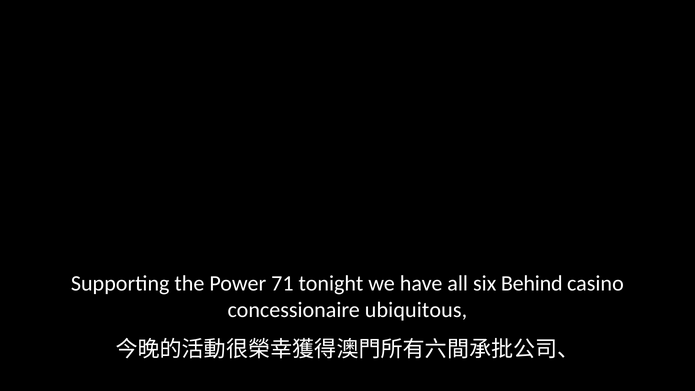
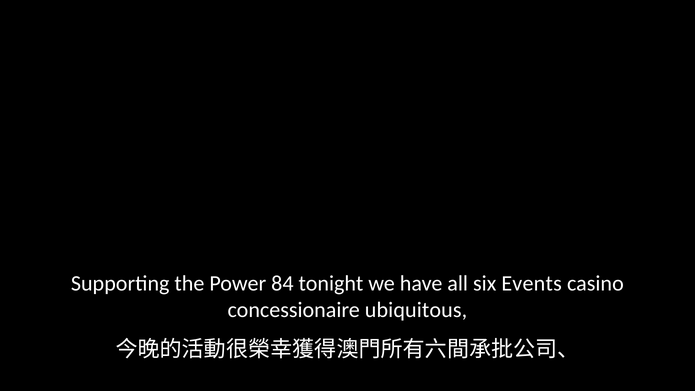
71: 71 -> 84
Behind: Behind -> Events
